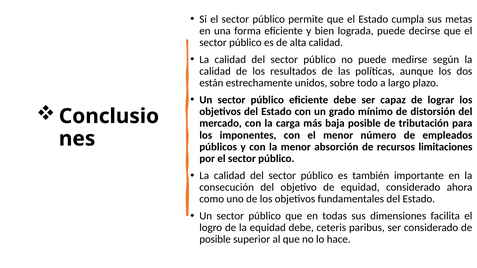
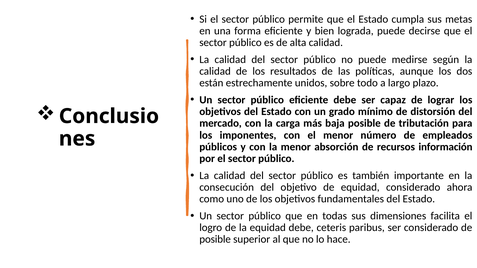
limitaciones: limitaciones -> información
